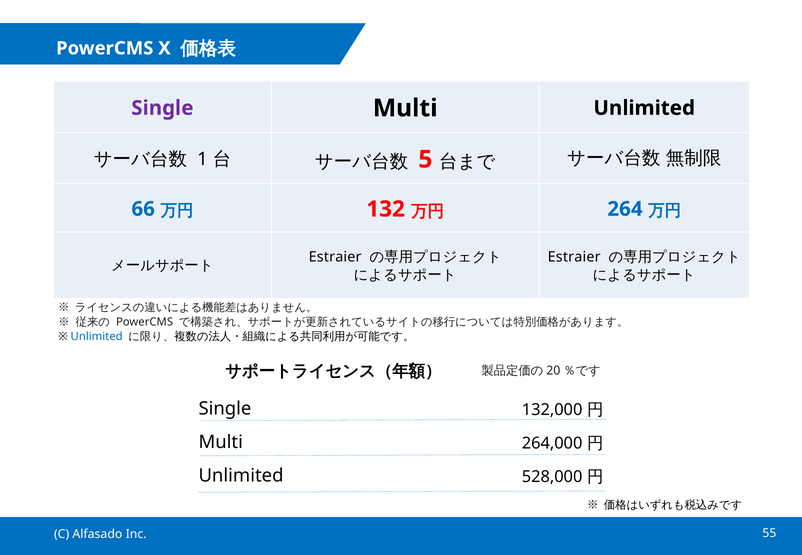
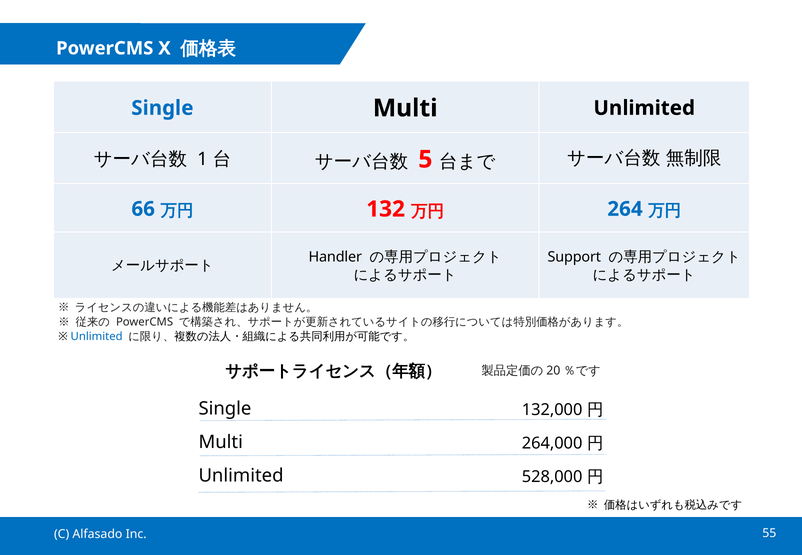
Single at (162, 108) colour: purple -> blue
Estraier at (574, 257): Estraier -> Support
Estraier at (335, 257): Estraier -> Handler
